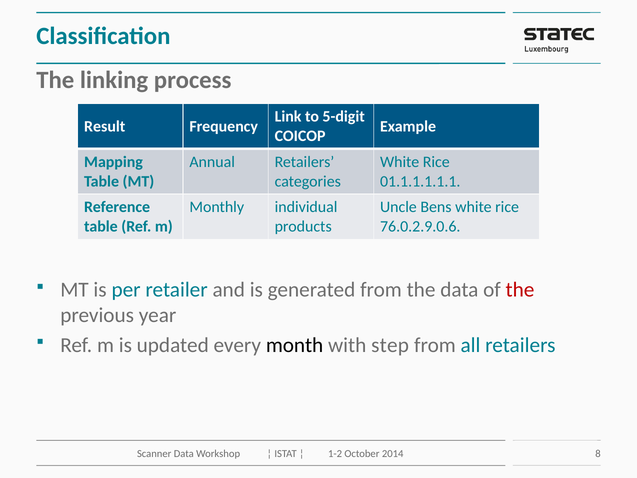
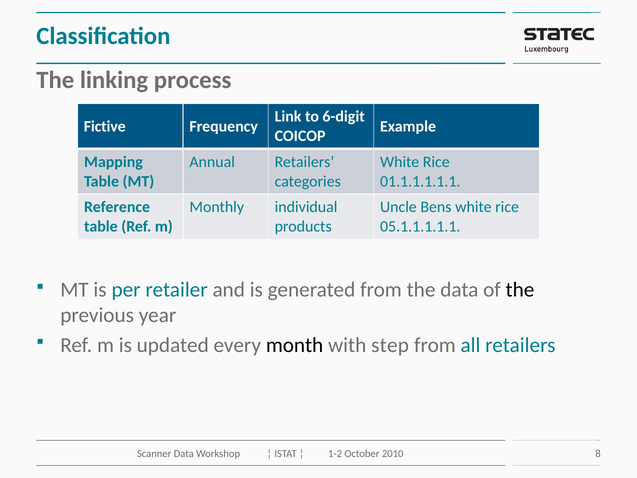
5-digit: 5-digit -> 6-digit
Result: Result -> Fictive
76.0.2.9.0.6: 76.0.2.9.0.6 -> 05.1.1.1.1.1
the at (520, 290) colour: red -> black
2014: 2014 -> 2010
